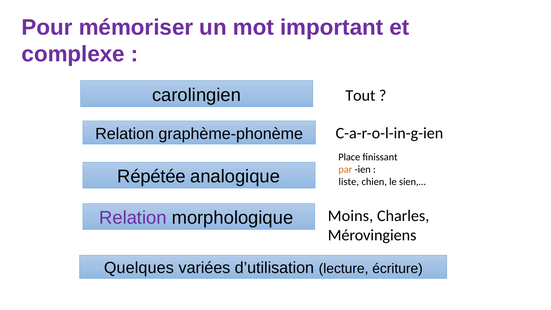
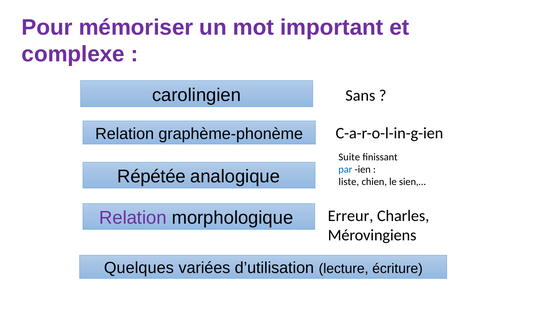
Tout: Tout -> Sans
Place: Place -> Suite
par colour: orange -> blue
Moins: Moins -> Erreur
